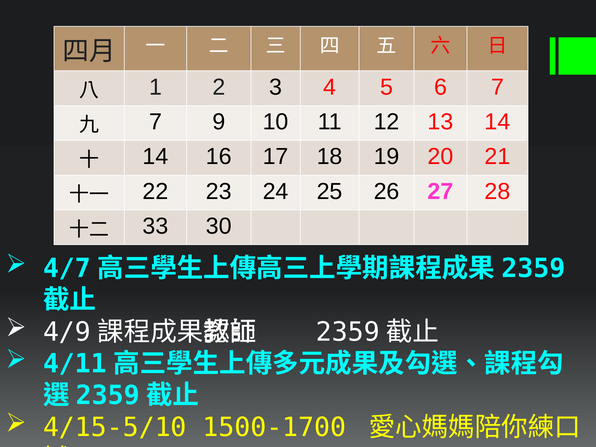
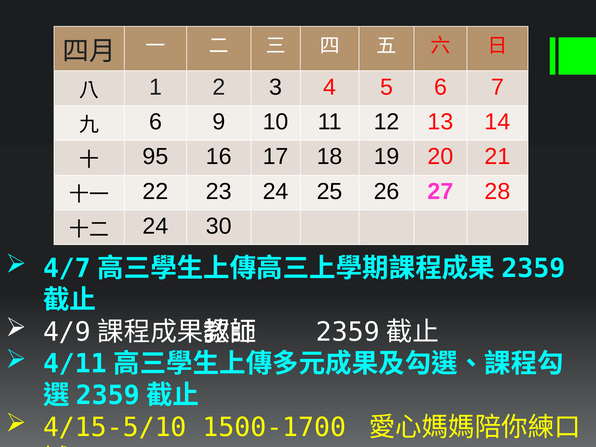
7 at (155, 122): 7 -> 6
14 at (155, 157): 14 -> 95
33 at (155, 226): 33 -> 24
